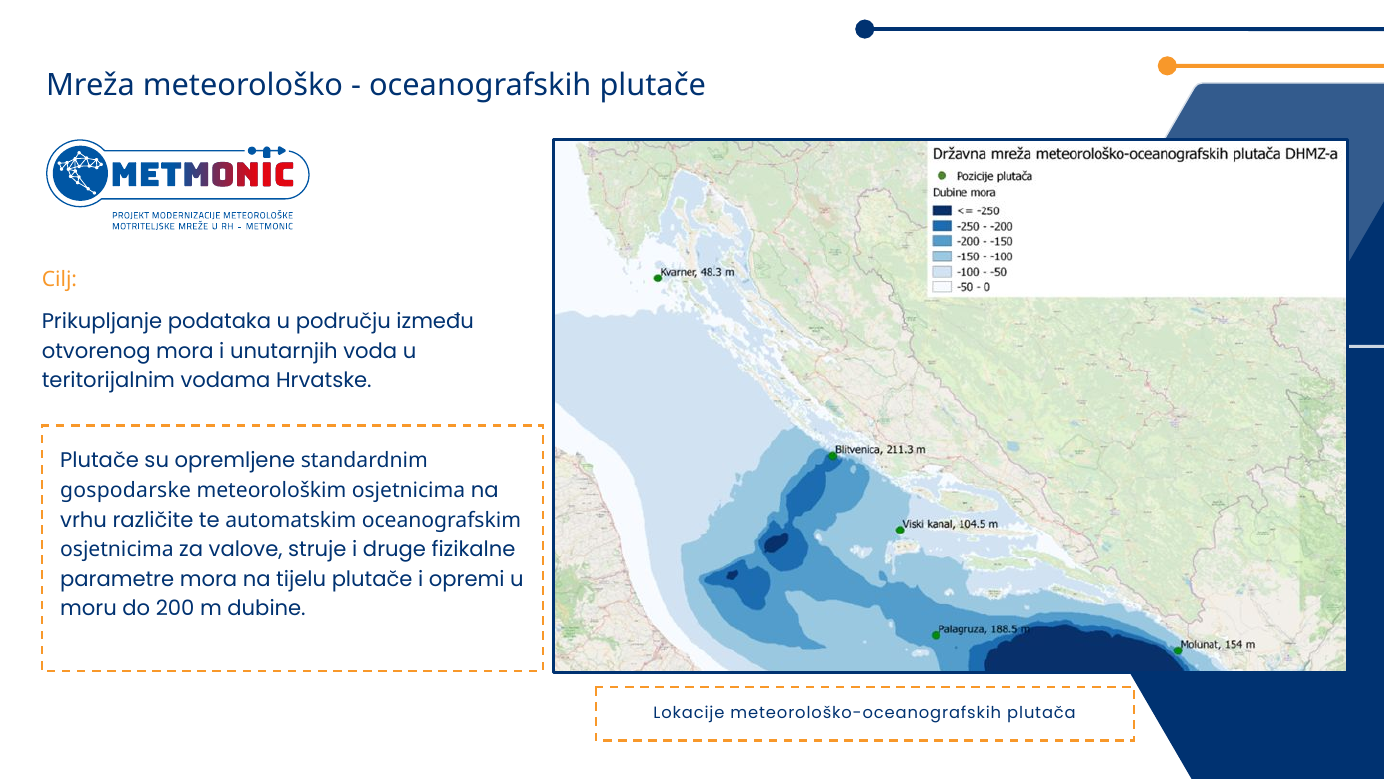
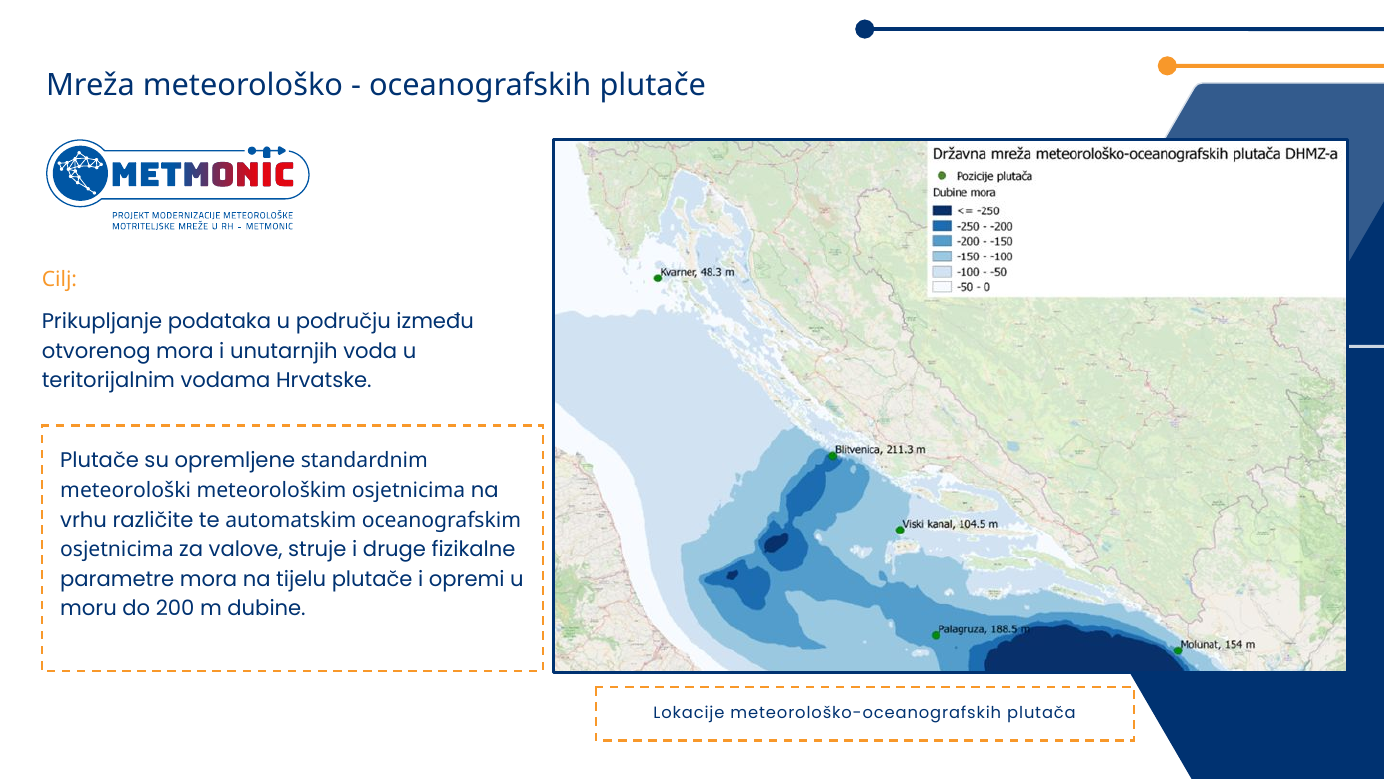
gospodarske: gospodarske -> meteorološki
